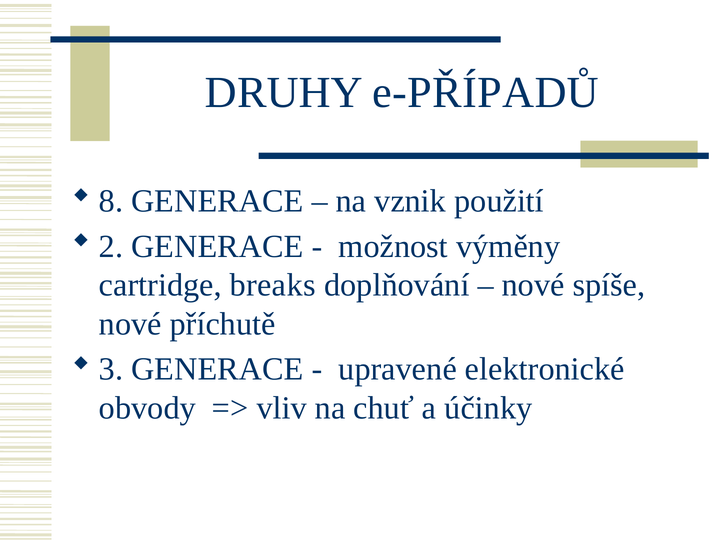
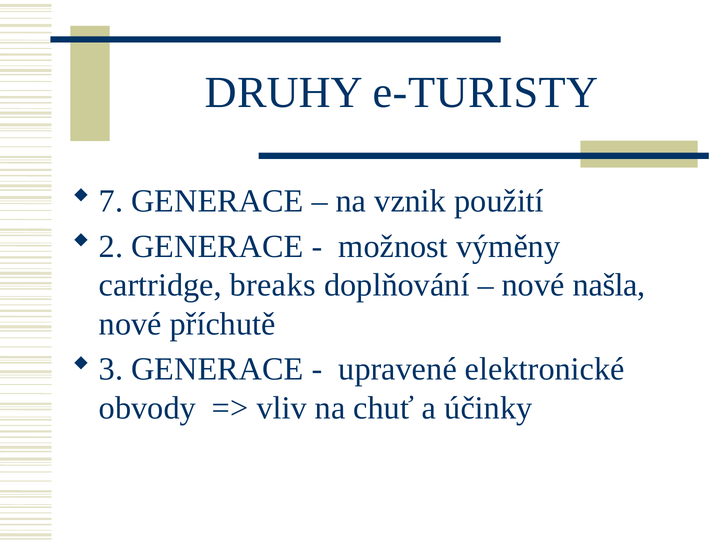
e-PŘÍPADŮ: e-PŘÍPADŮ -> e-TURISTY
8: 8 -> 7
spíše: spíše -> našla
